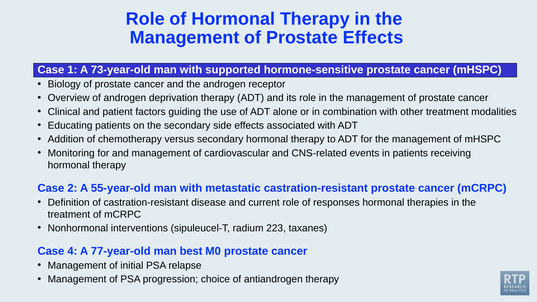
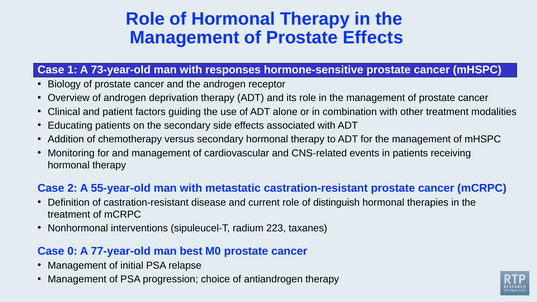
supported: supported -> responses
responses: responses -> distinguish
4: 4 -> 0
